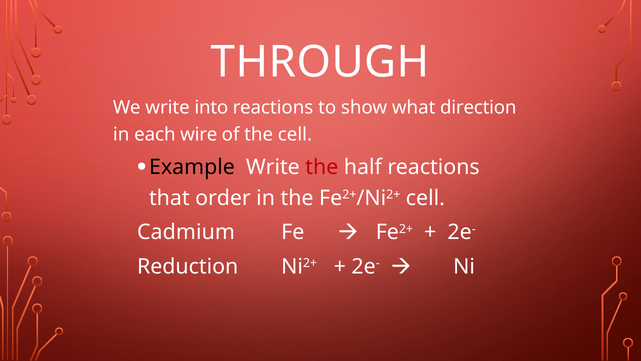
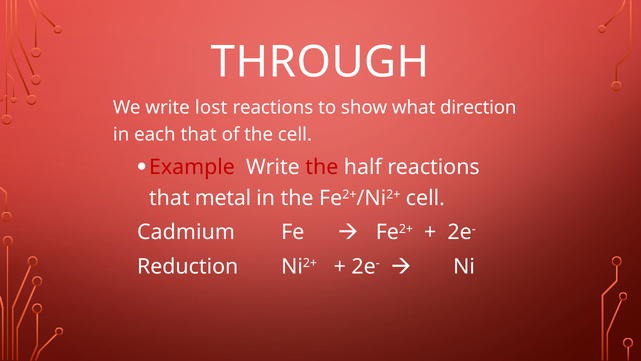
into: into -> lost
each wire: wire -> that
Example colour: black -> red
order: order -> metal
